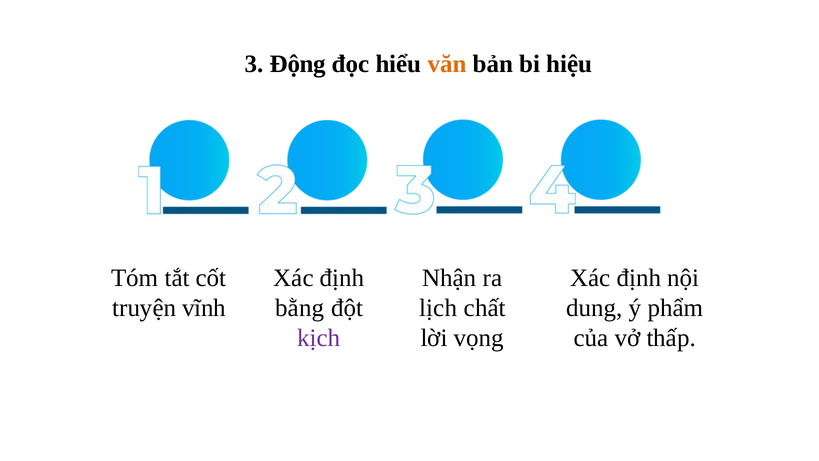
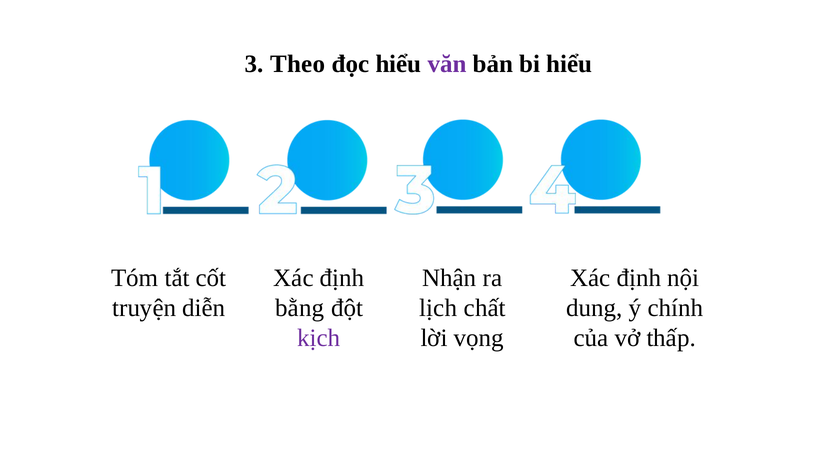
Động: Động -> Theo
văn colour: orange -> purple
bi hiệu: hiệu -> hiểu
vĩnh: vĩnh -> diễn
phẩm: phẩm -> chính
